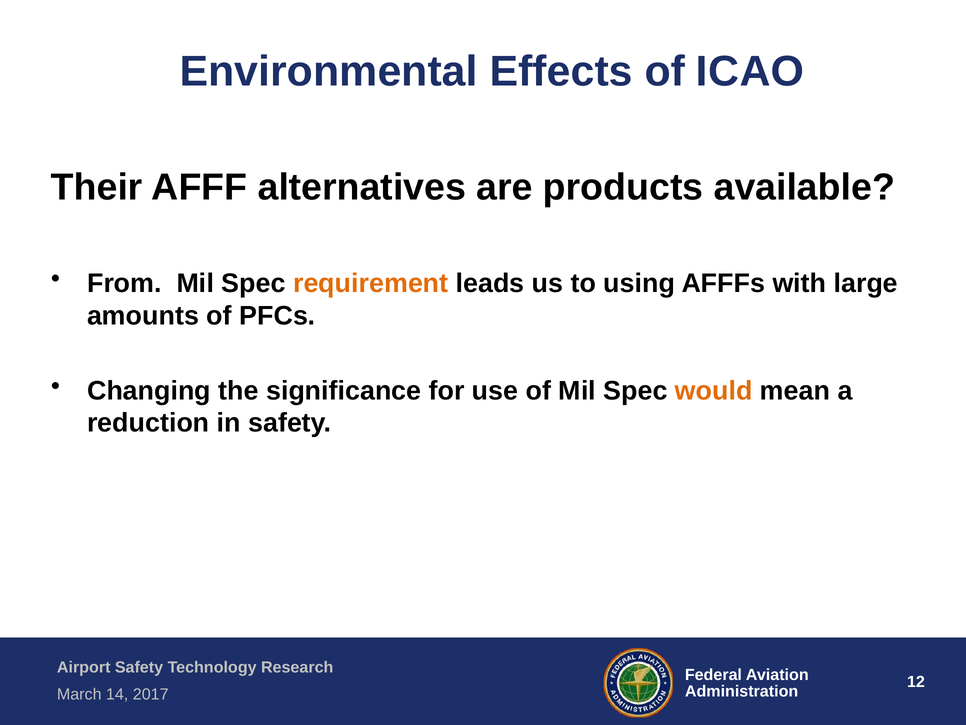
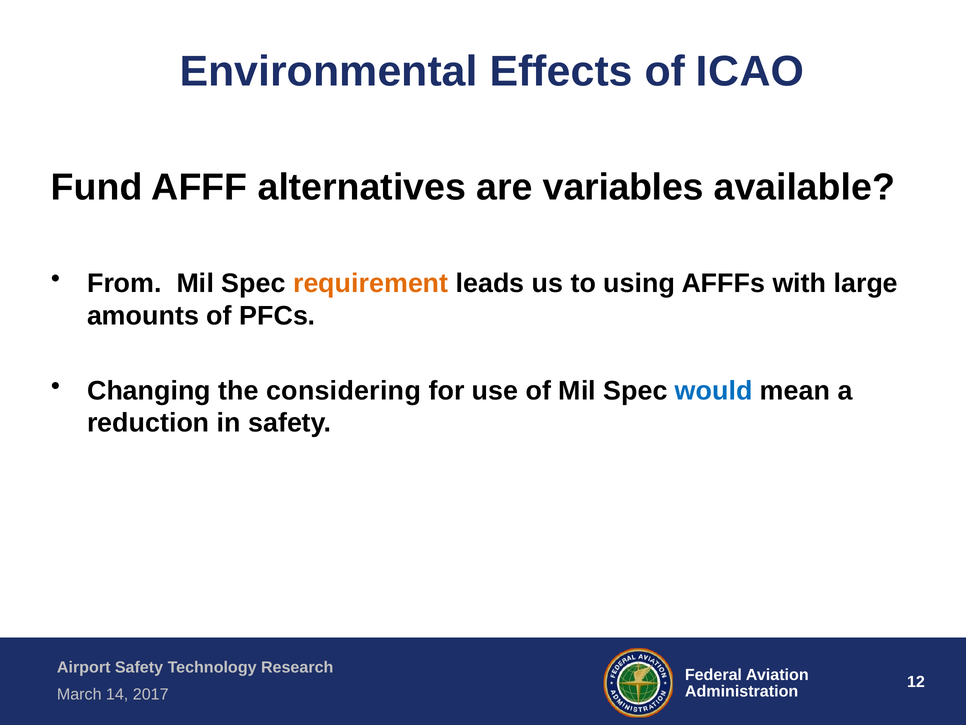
Their: Their -> Fund
products: products -> variables
significance: significance -> considering
would colour: orange -> blue
